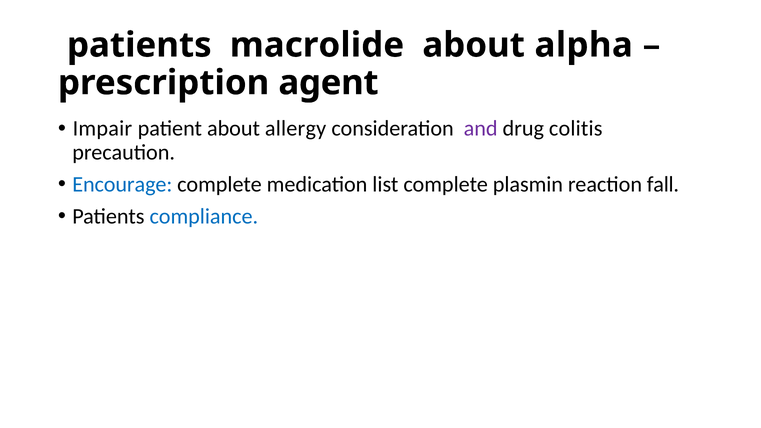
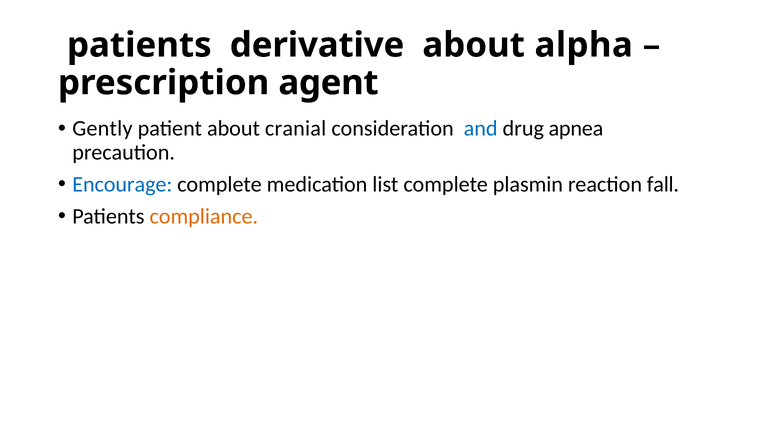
macrolide: macrolide -> derivative
Impair: Impair -> Gently
allergy: allergy -> cranial
and colour: purple -> blue
colitis: colitis -> apnea
compliance colour: blue -> orange
